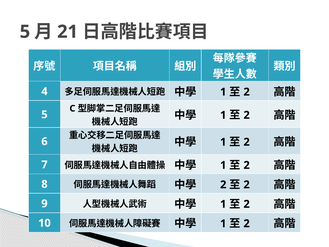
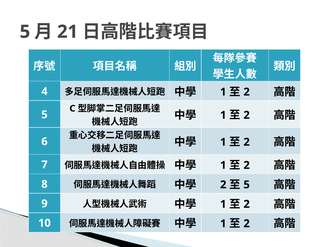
2 at (247, 184): 2 -> 5
